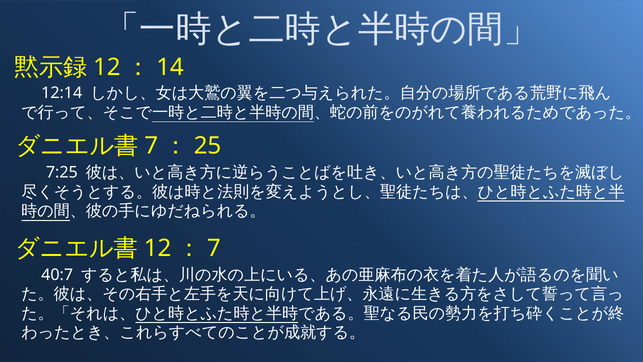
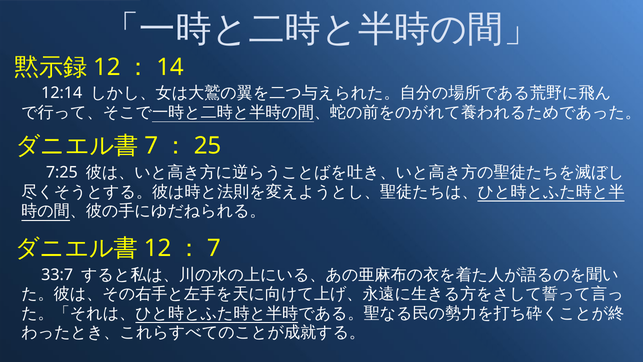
40:7: 40:7 -> 33:7
